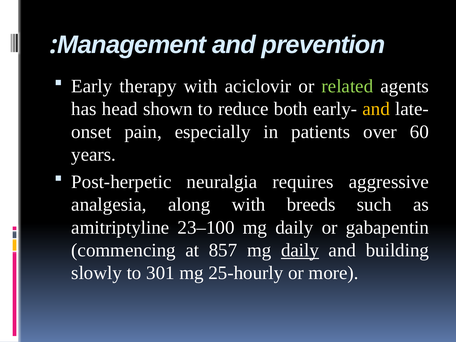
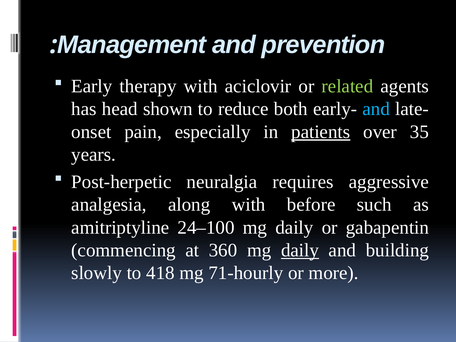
and at (376, 109) colour: yellow -> light blue
patients underline: none -> present
60: 60 -> 35
breeds: breeds -> before
23–100: 23–100 -> 24–100
857: 857 -> 360
301: 301 -> 418
25-hourly: 25-hourly -> 71-hourly
